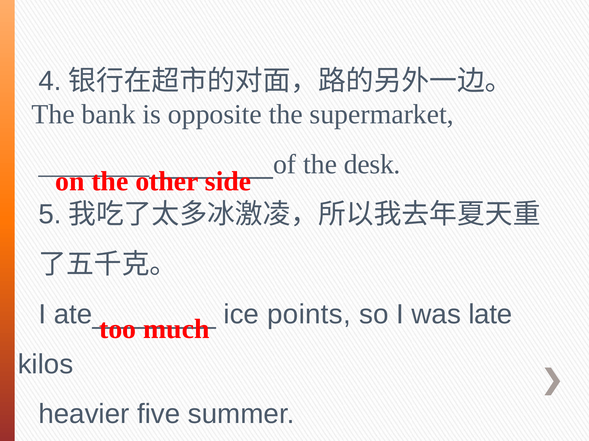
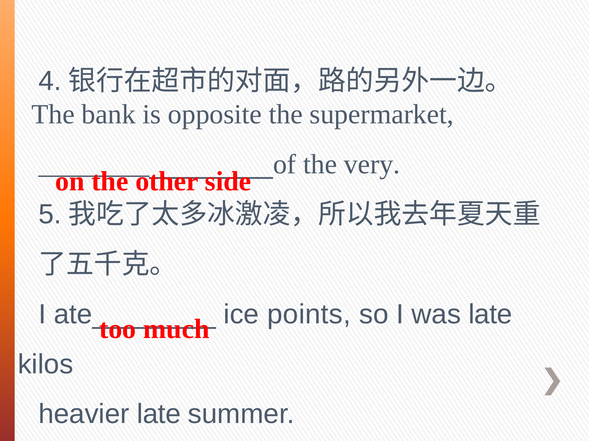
desk: desk -> very
heavier five: five -> late
